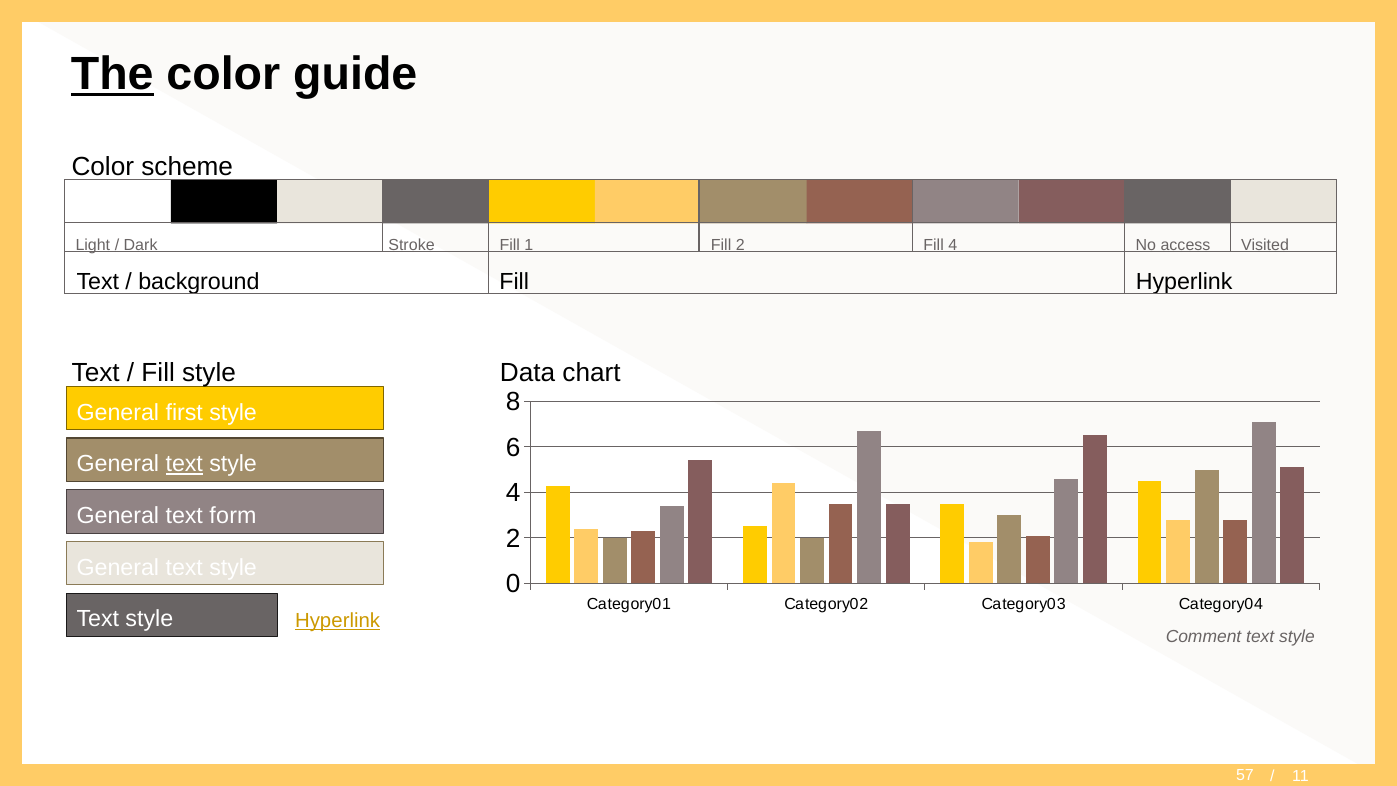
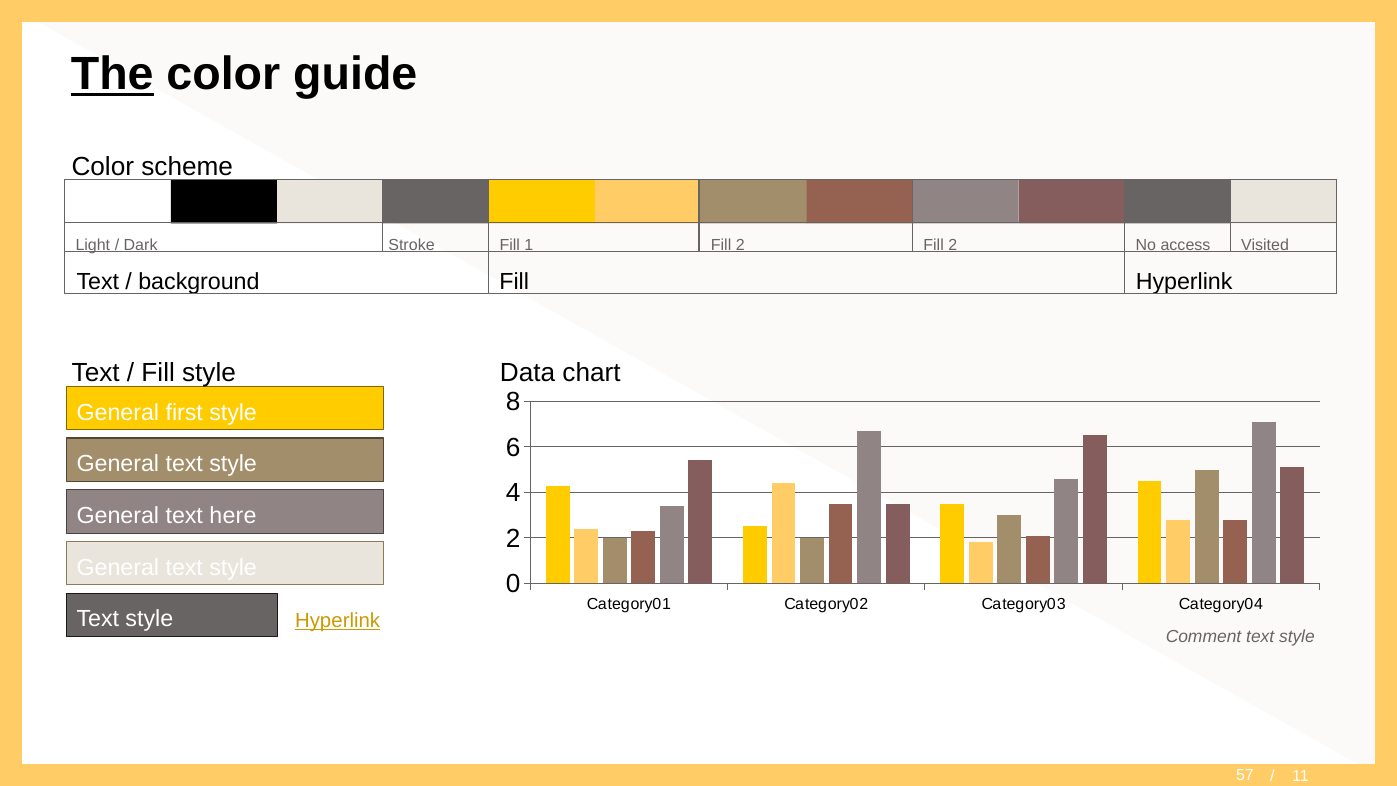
2 Fill 4: 4 -> 2
text at (184, 464) underline: present -> none
form: form -> here
